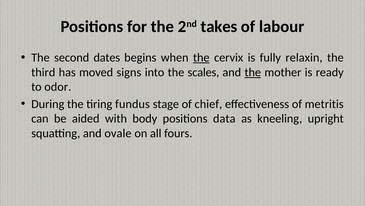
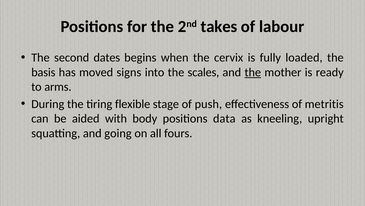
the at (201, 57) underline: present -> none
relaxin: relaxin -> loaded
third: third -> basis
odor: odor -> arms
fundus: fundus -> flexible
chief: chief -> push
ovale: ovale -> going
